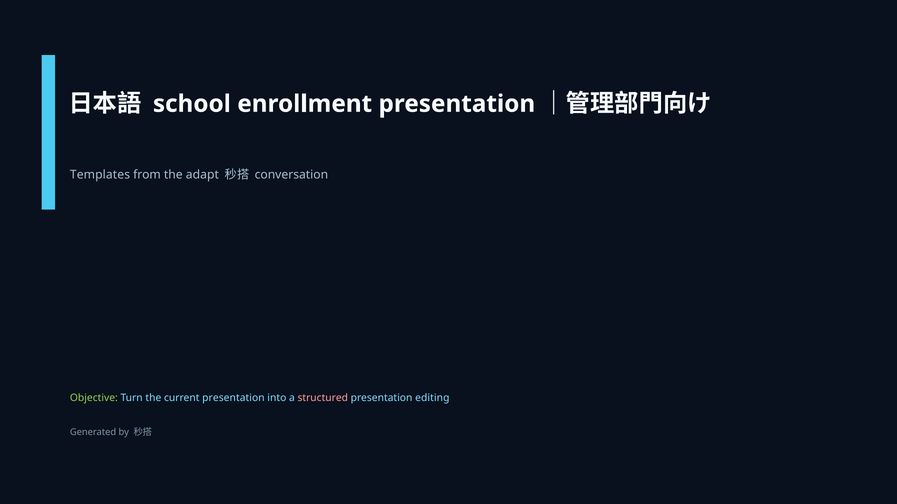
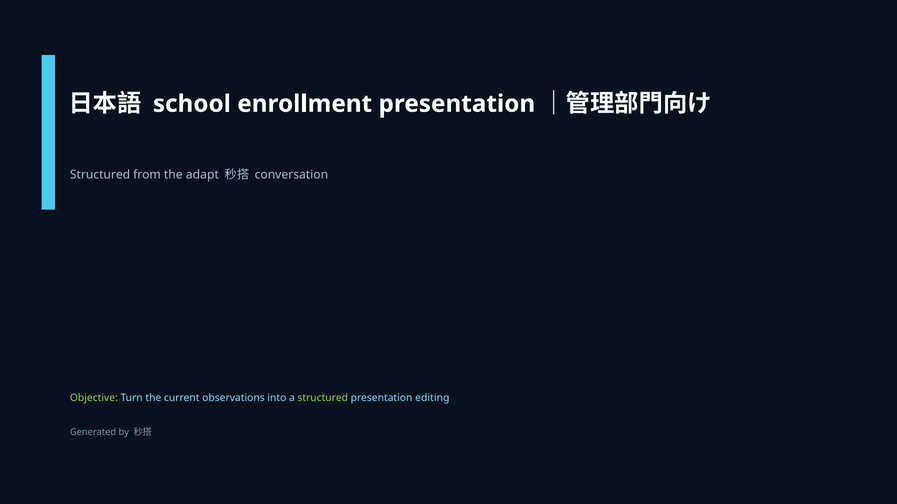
Templates at (100, 175): Templates -> Structured
current presentation: presentation -> observations
structured at (323, 398) colour: pink -> light green
